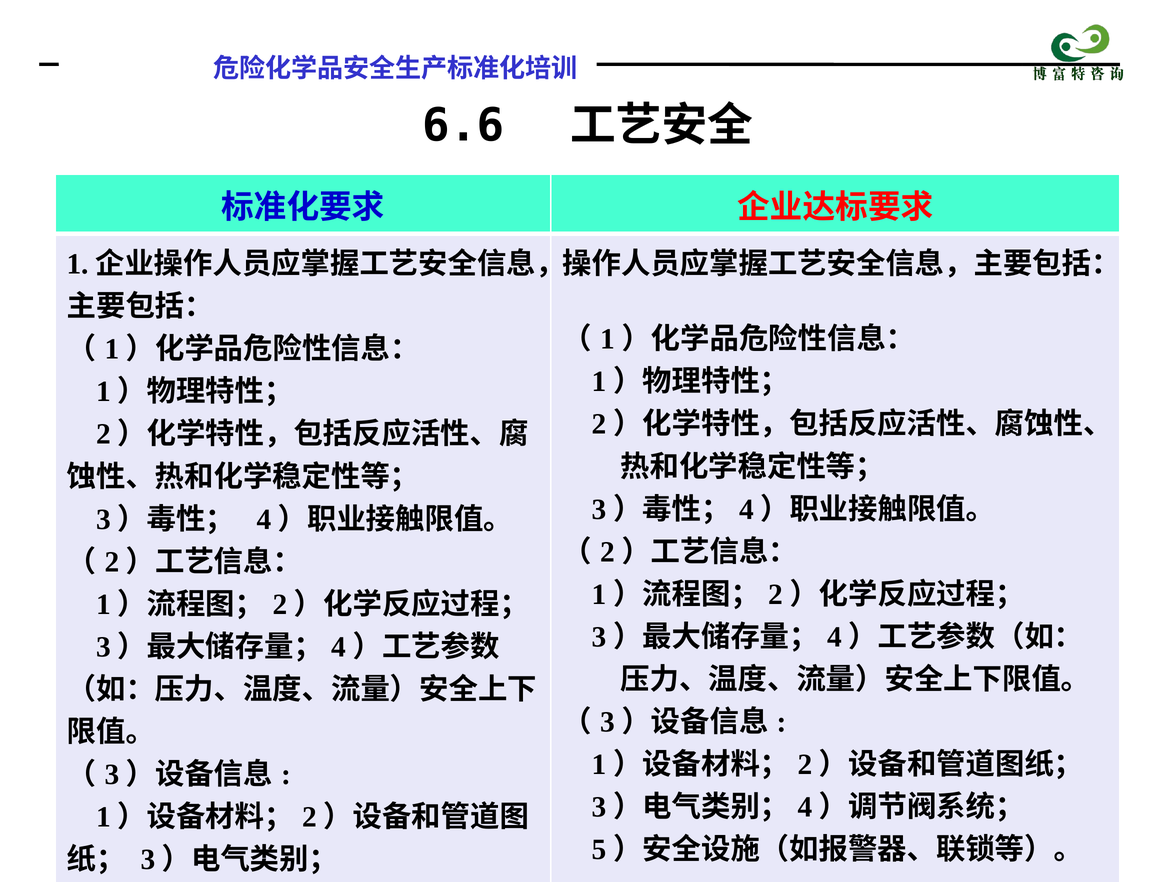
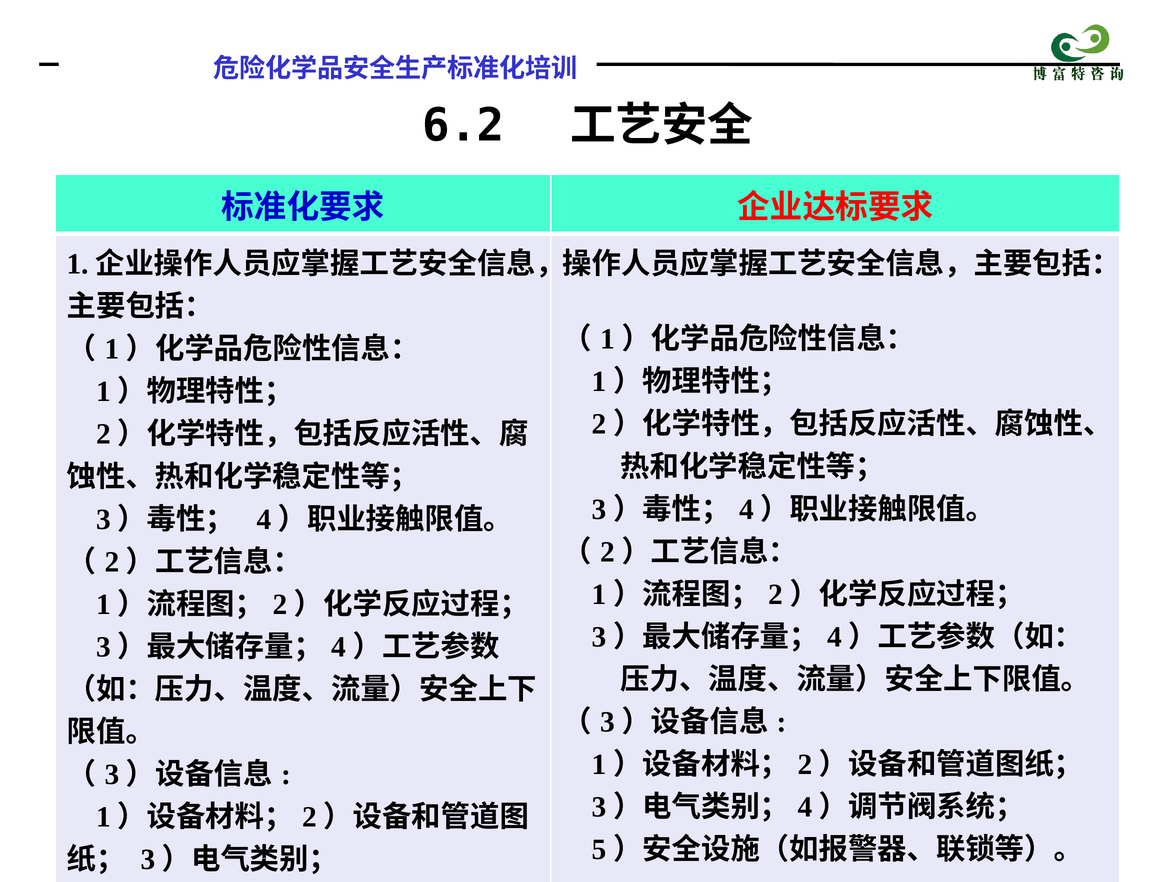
6.6: 6.6 -> 6.2
